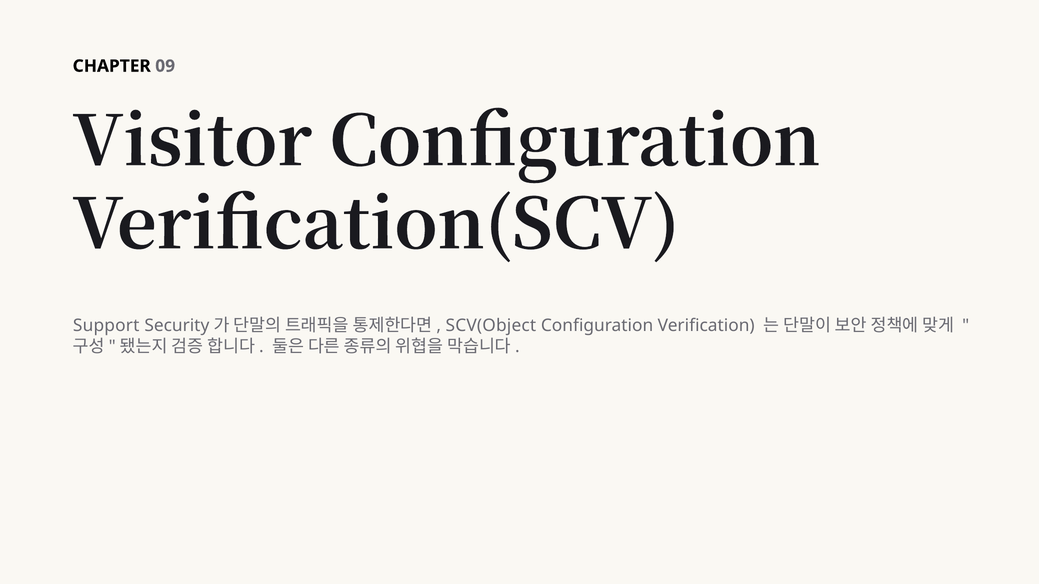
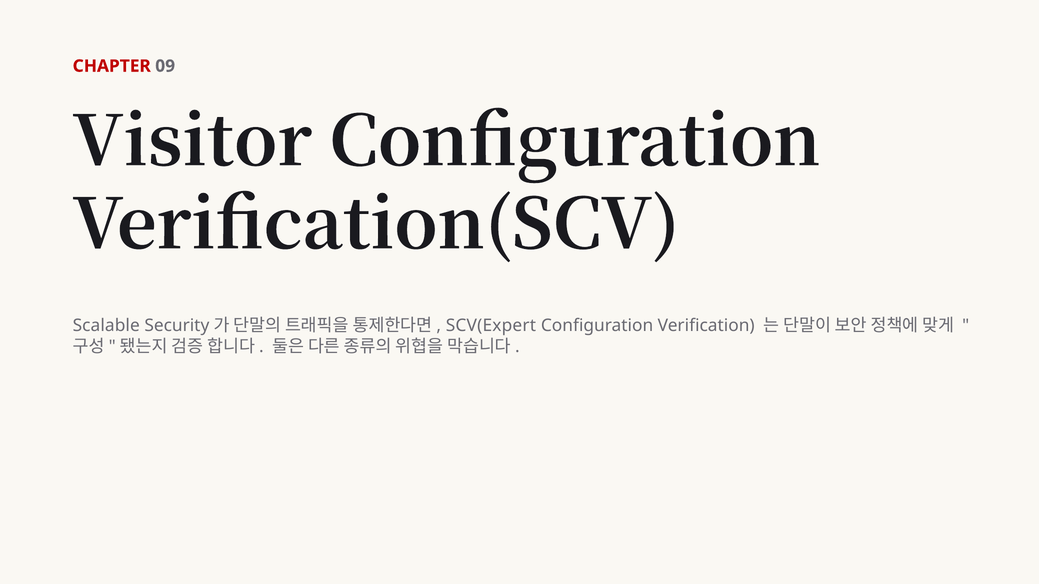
CHAPTER colour: black -> red
Support: Support -> Scalable
SCV(Object: SCV(Object -> SCV(Expert
